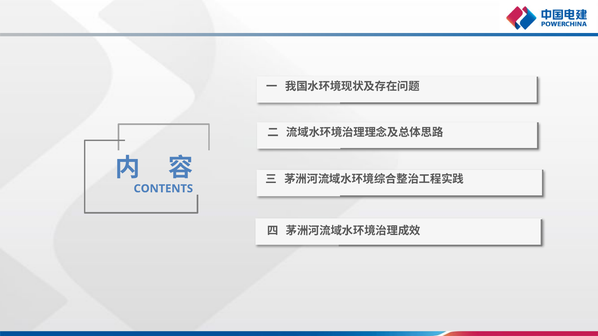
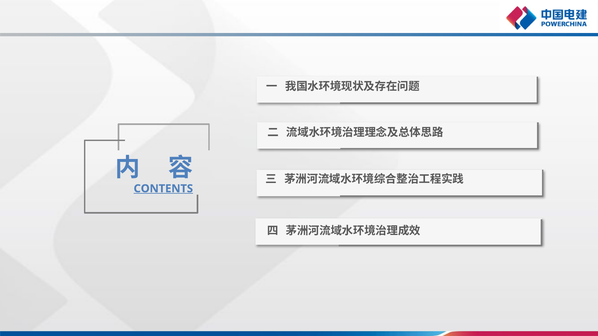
CONTENTS underline: none -> present
